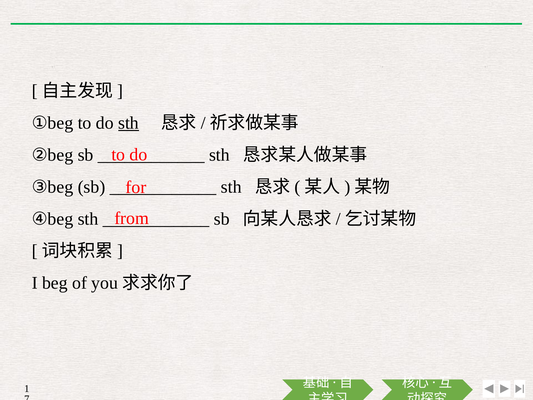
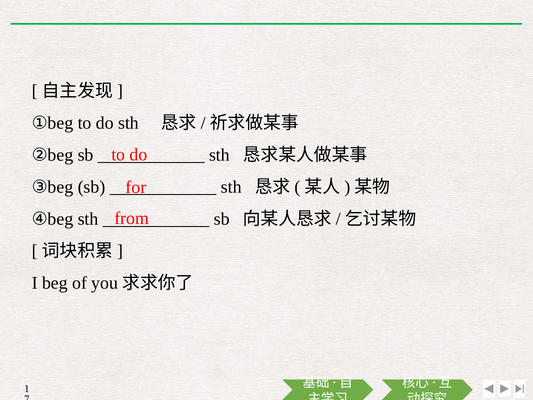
sth at (129, 123) underline: present -> none
